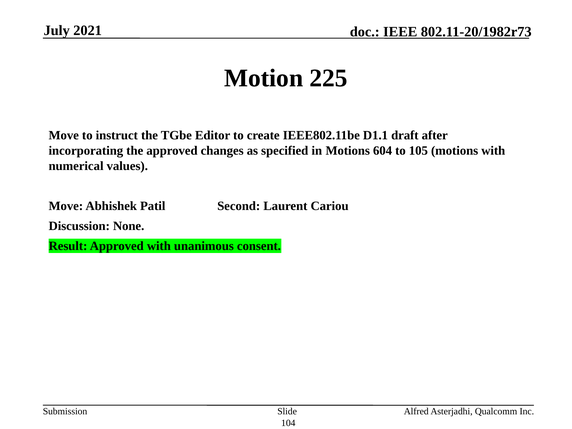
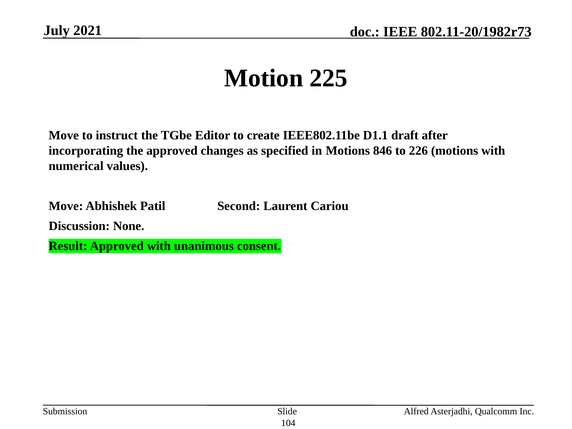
604: 604 -> 846
105: 105 -> 226
